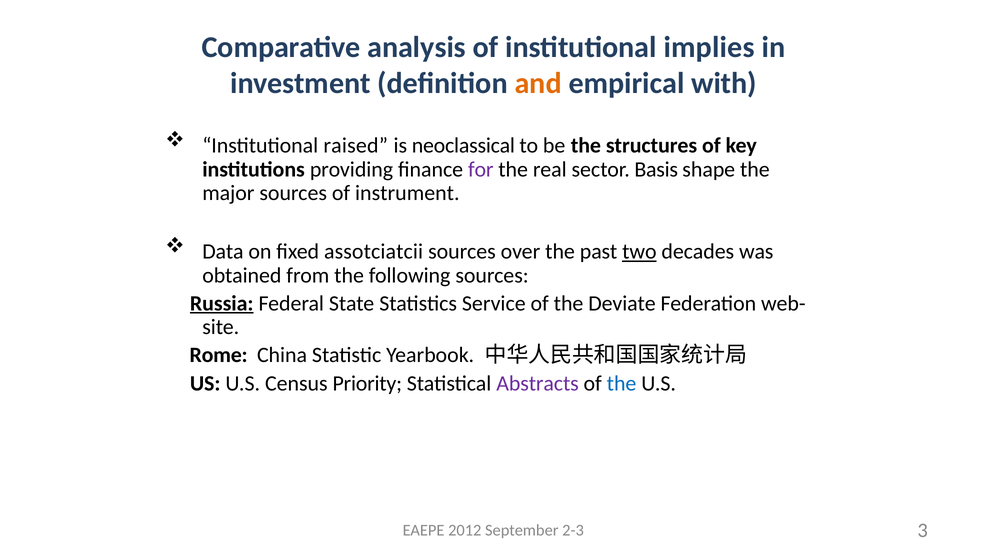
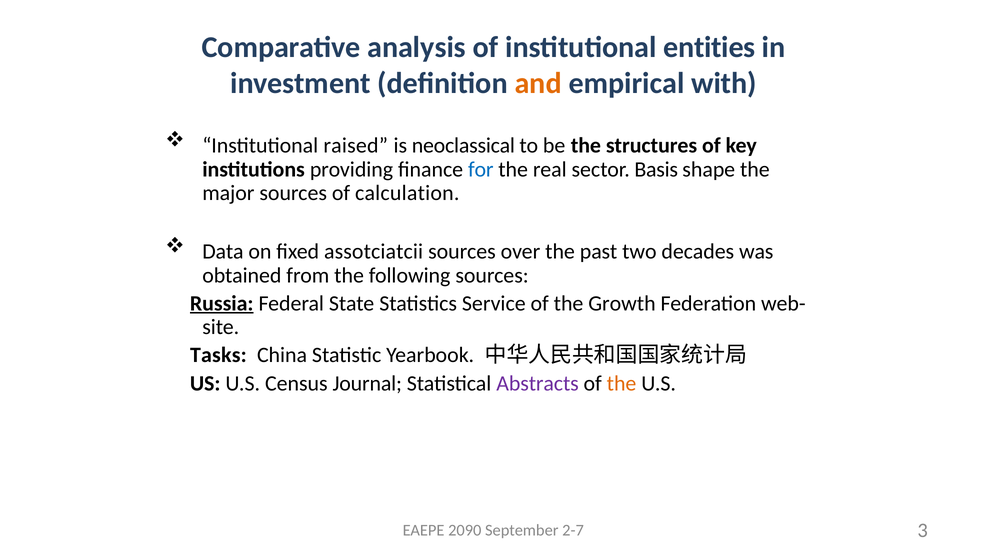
implies: implies -> entities
for colour: purple -> blue
instrument: instrument -> calculation
two underline: present -> none
Deviate: Deviate -> Growth
Rome: Rome -> Tasks
Priority: Priority -> Journal
the at (622, 383) colour: blue -> orange
2012: 2012 -> 2090
2-3: 2-3 -> 2-7
